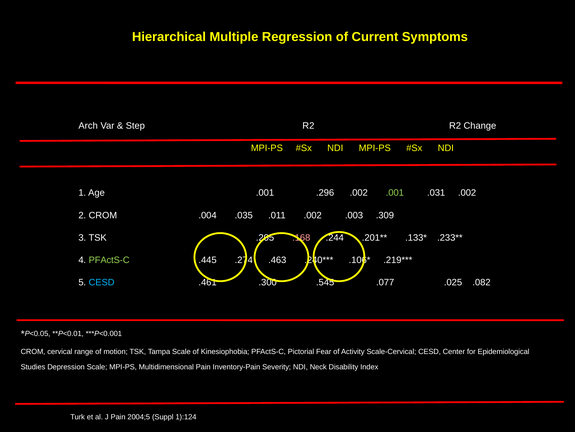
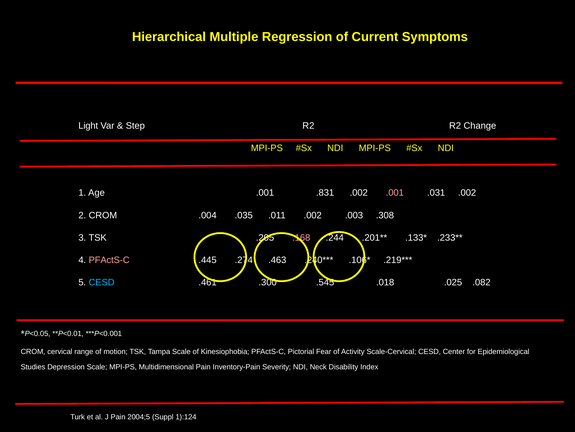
Arch: Arch -> Light
.296: .296 -> .831
.001 at (395, 193) colour: light green -> pink
.309: .309 -> .308
PFActS-C at (109, 260) colour: light green -> pink
.077: .077 -> .018
